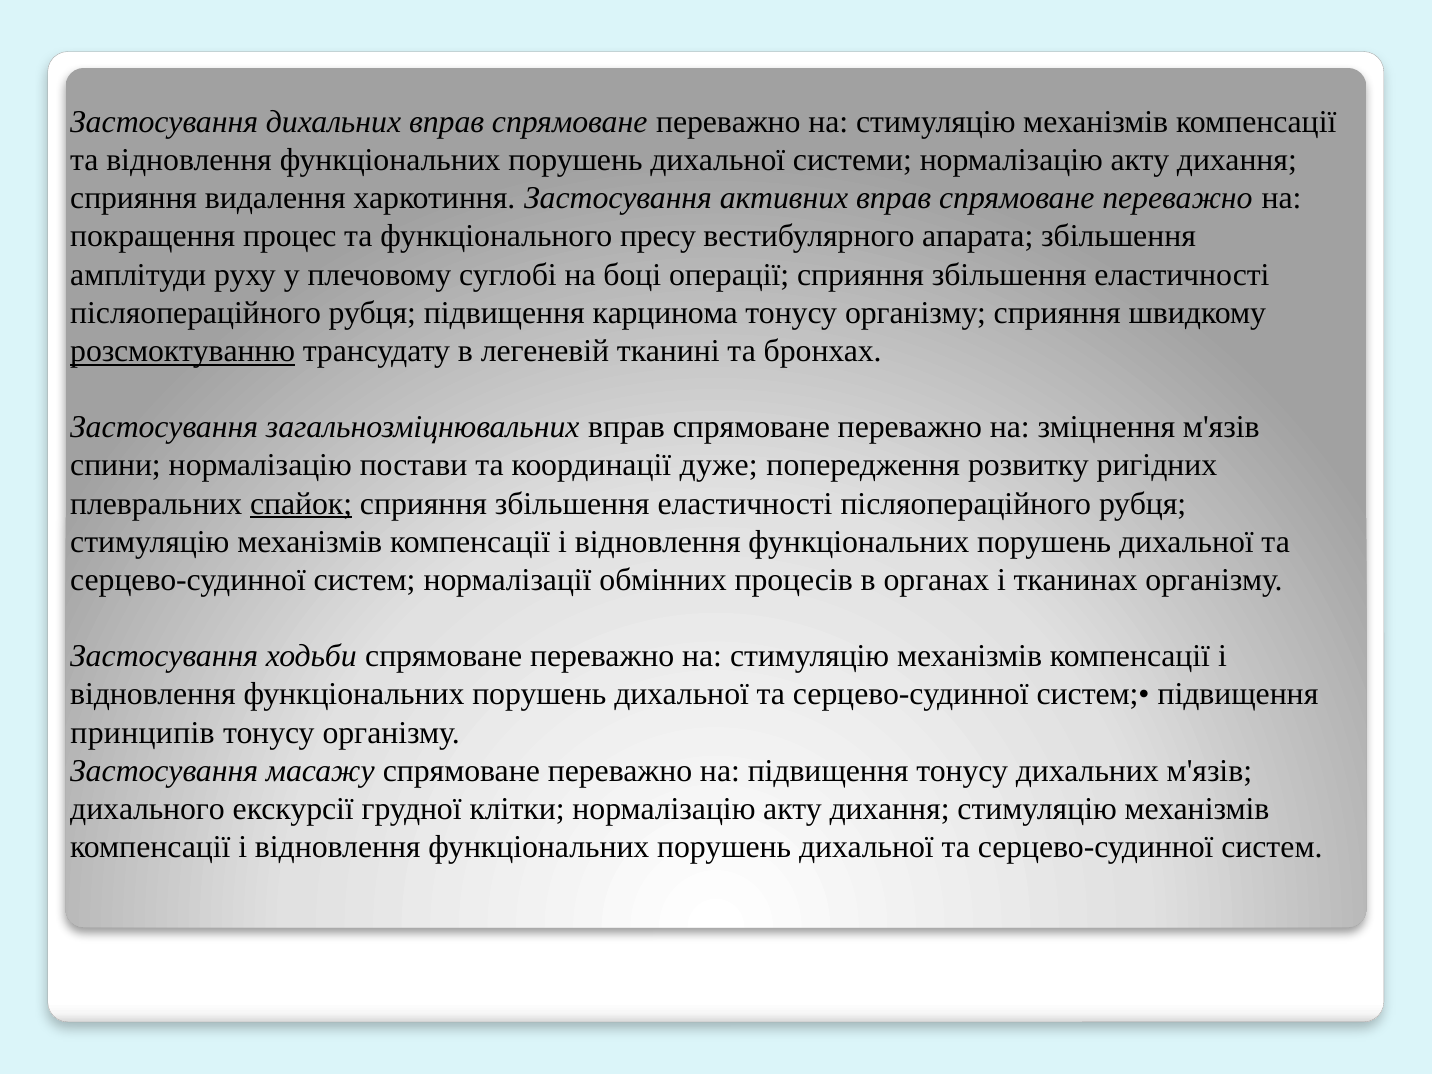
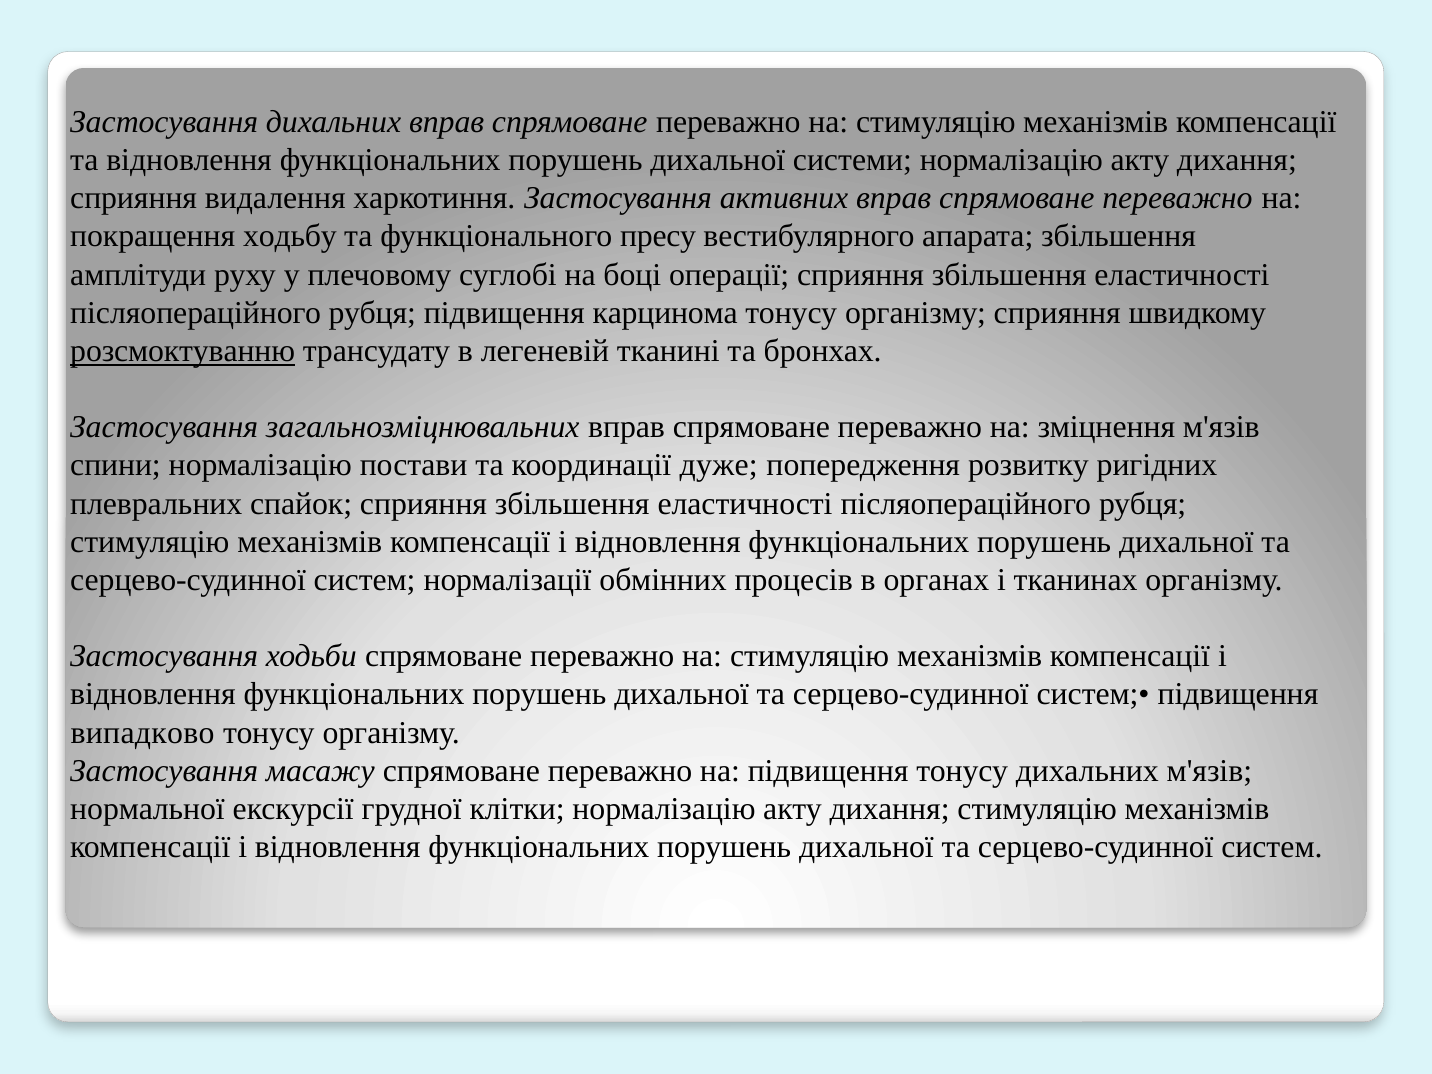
процес: процес -> ходьбу
спайок underline: present -> none
принципів: принципів -> випадково
дихального: дихального -> нормальної
